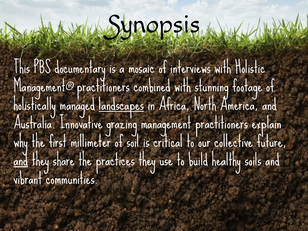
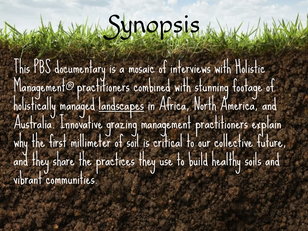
and at (21, 160) underline: present -> none
